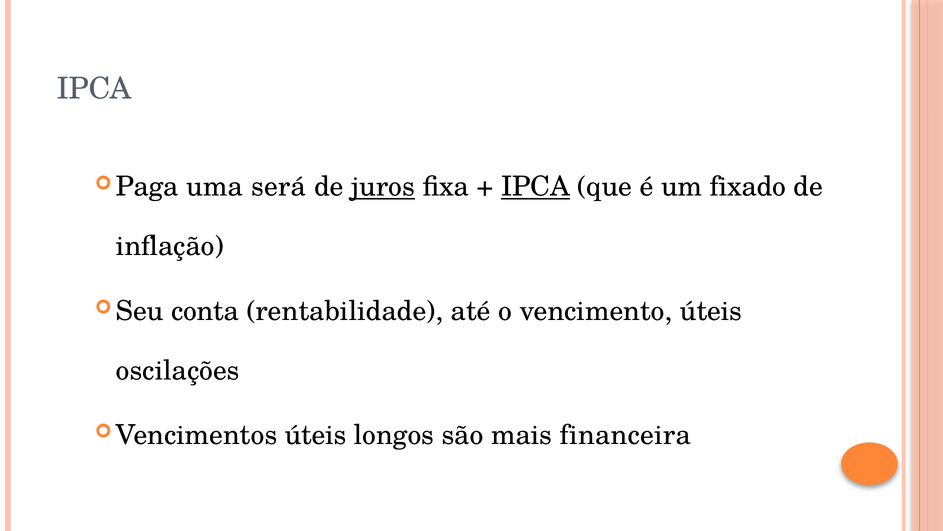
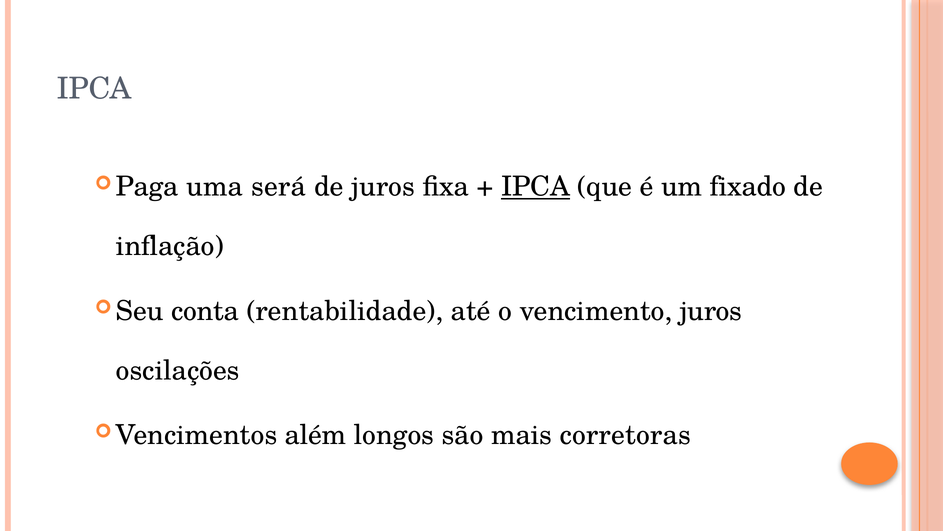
juros at (383, 187) underline: present -> none
vencimento úteis: úteis -> juros
úteis at (316, 435): úteis -> além
financeira: financeira -> corretoras
